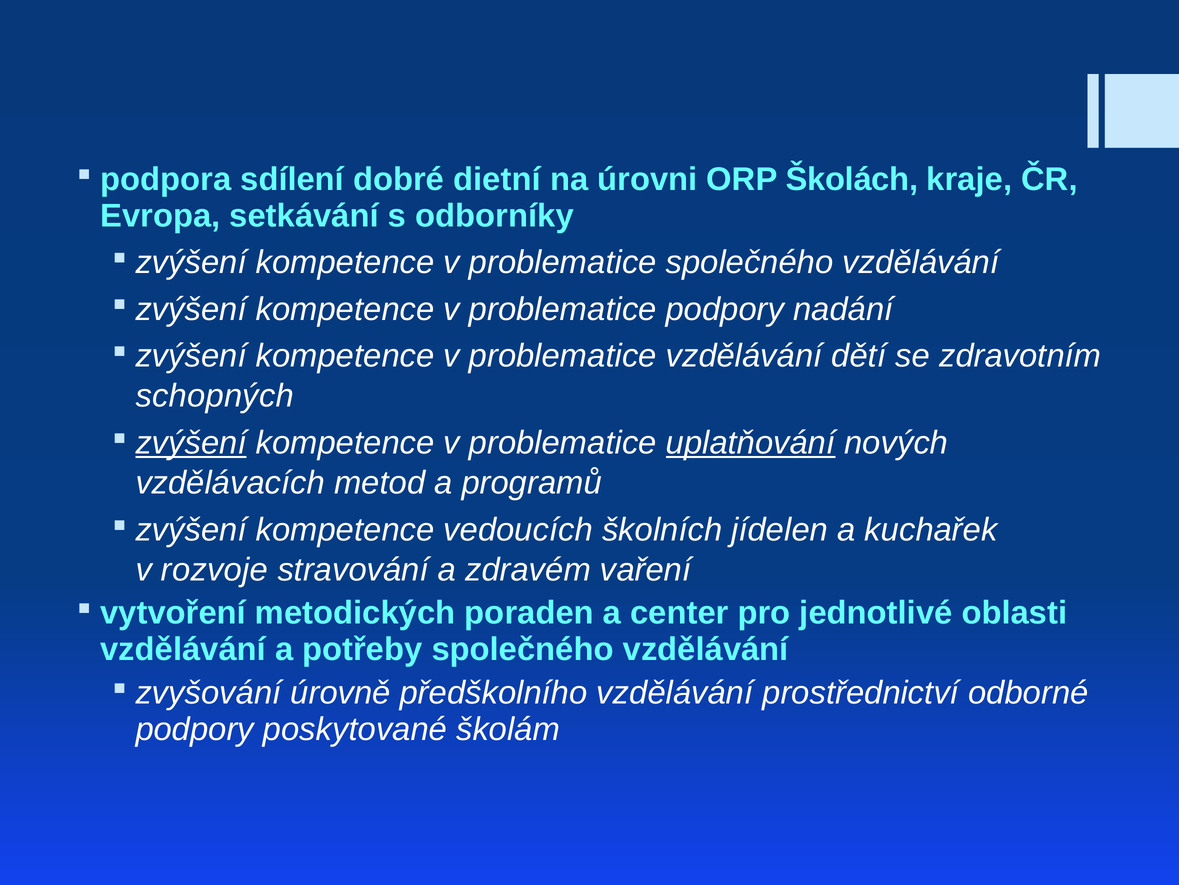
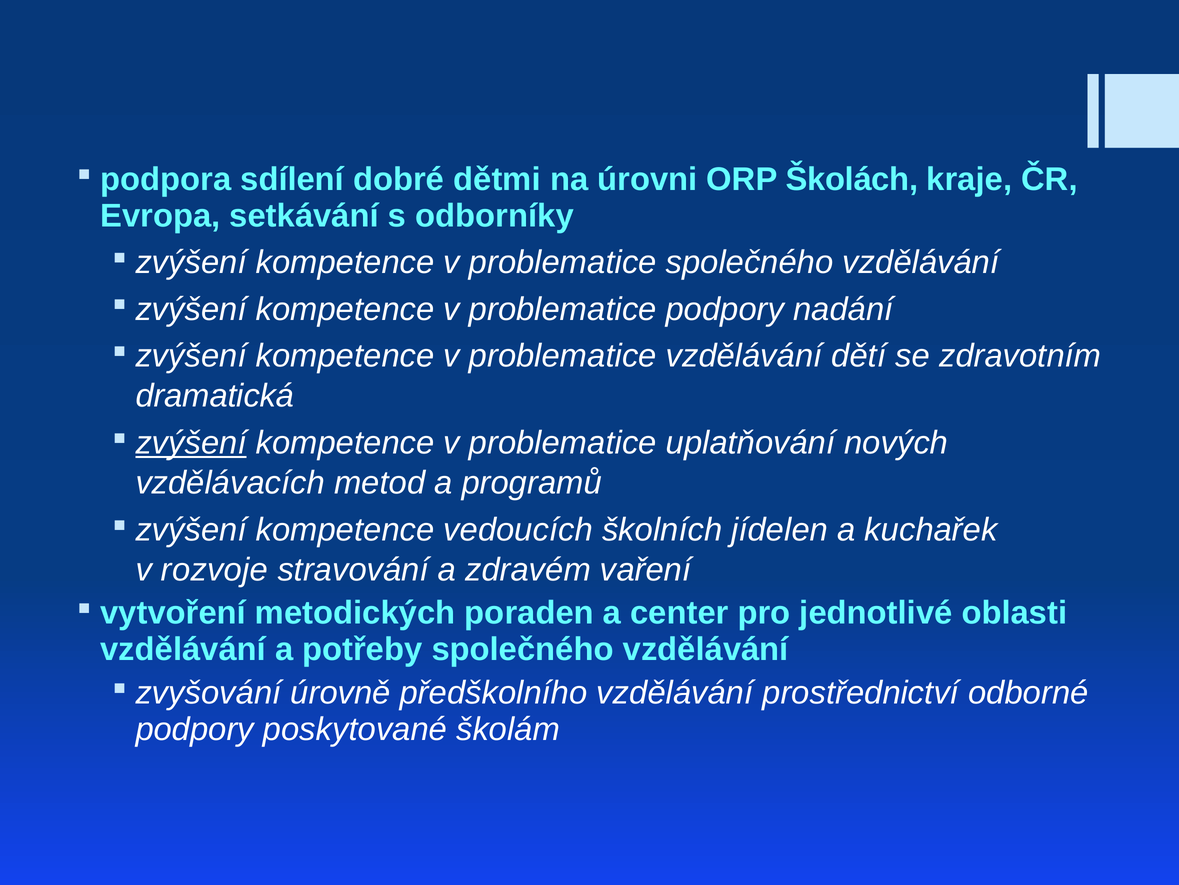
dietní: dietní -> dětmi
schopných: schopných -> dramatická
uplatňování underline: present -> none
